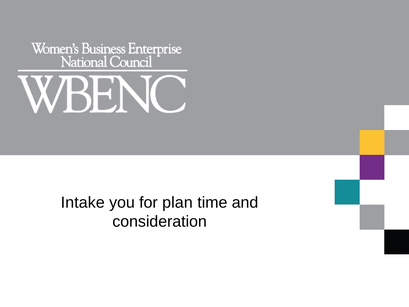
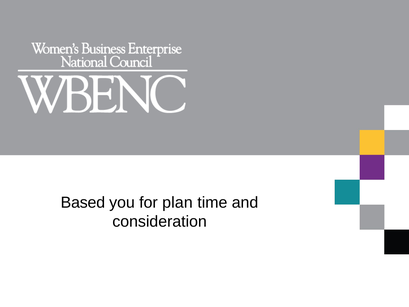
Intake: Intake -> Based
